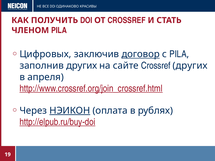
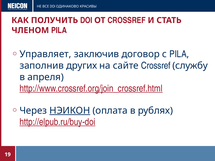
Цифровых: Цифровых -> Управляет
договор underline: present -> none
Crossref других: других -> службу
